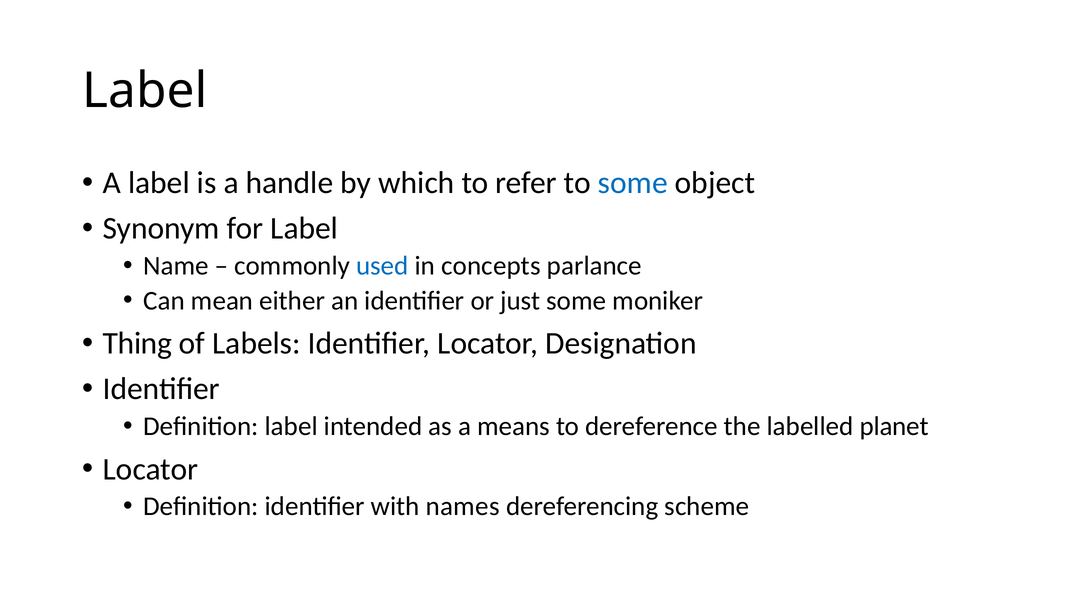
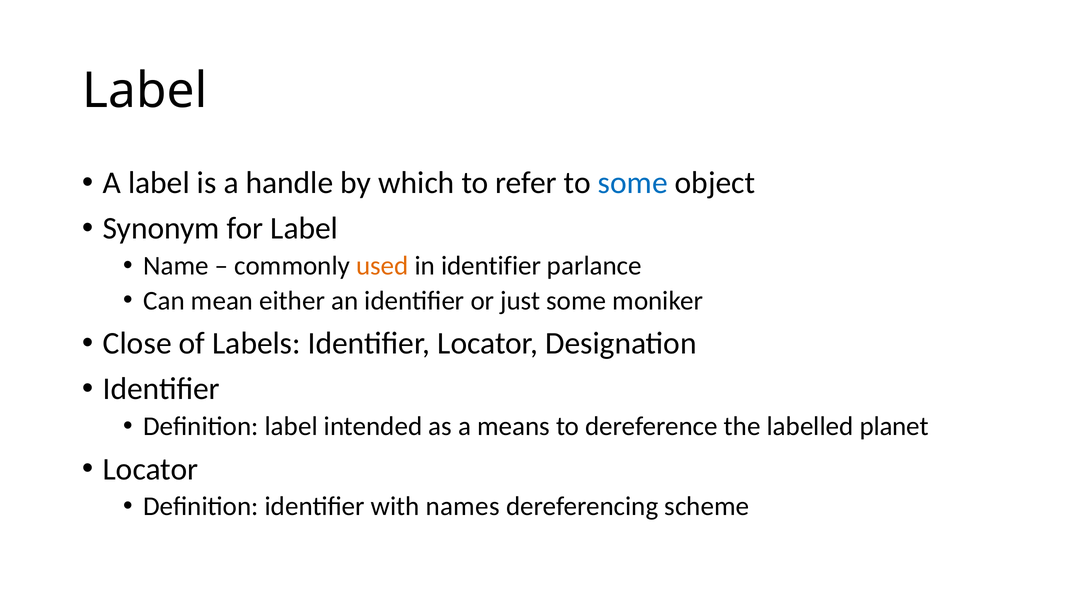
used colour: blue -> orange
in concepts: concepts -> identifier
Thing: Thing -> Close
